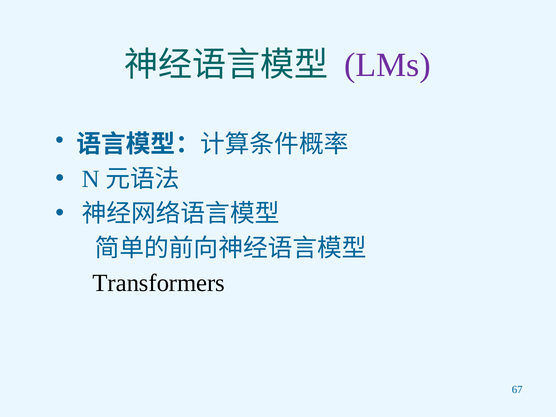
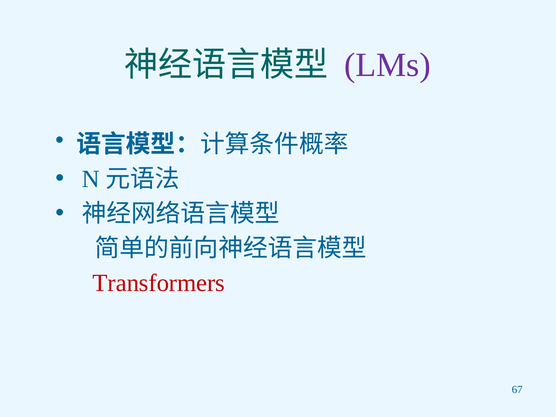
Transformers colour: black -> red
